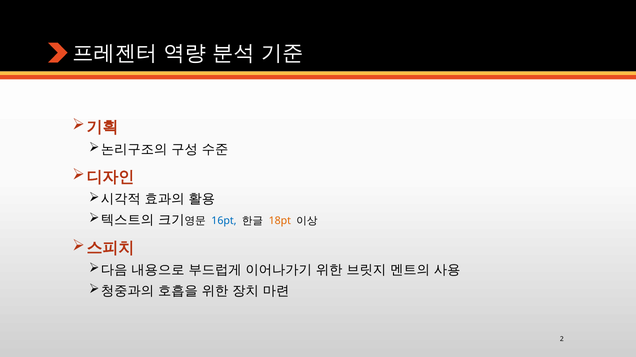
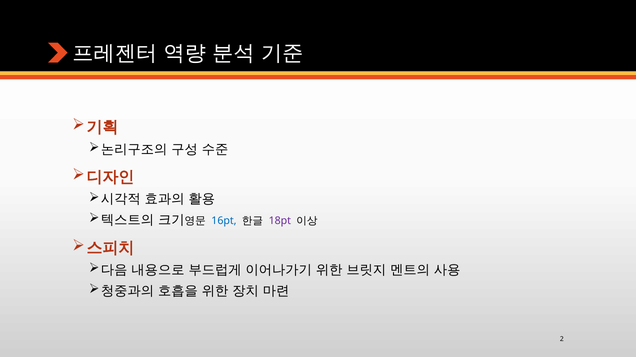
18pt colour: orange -> purple
